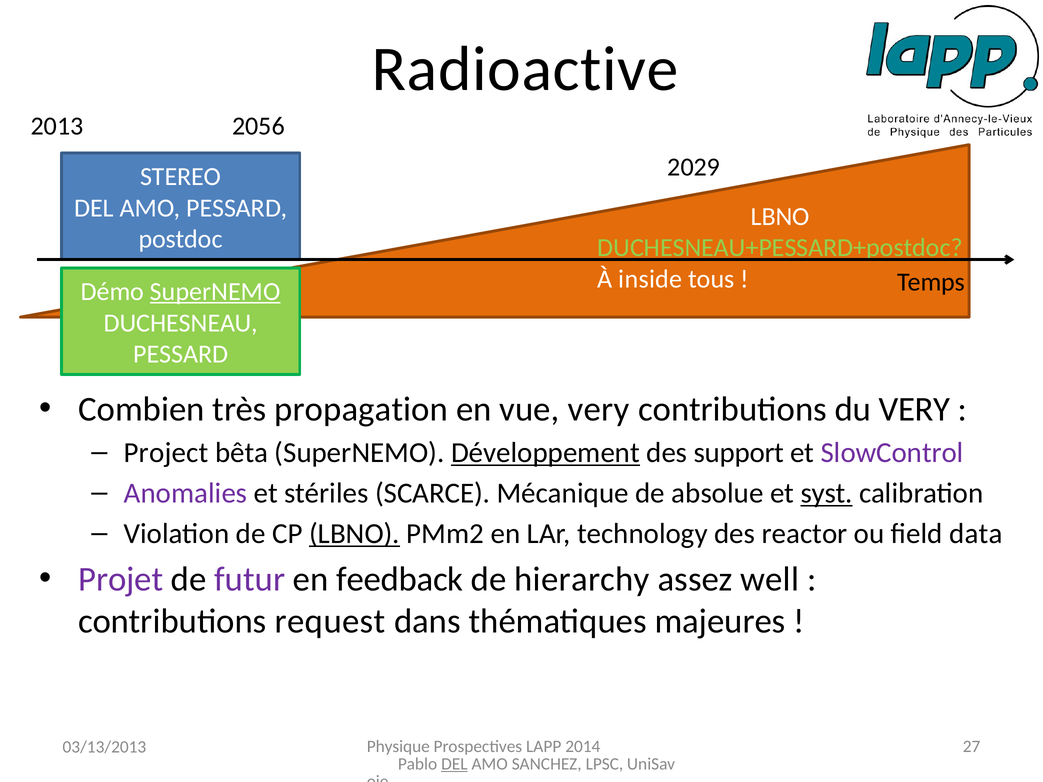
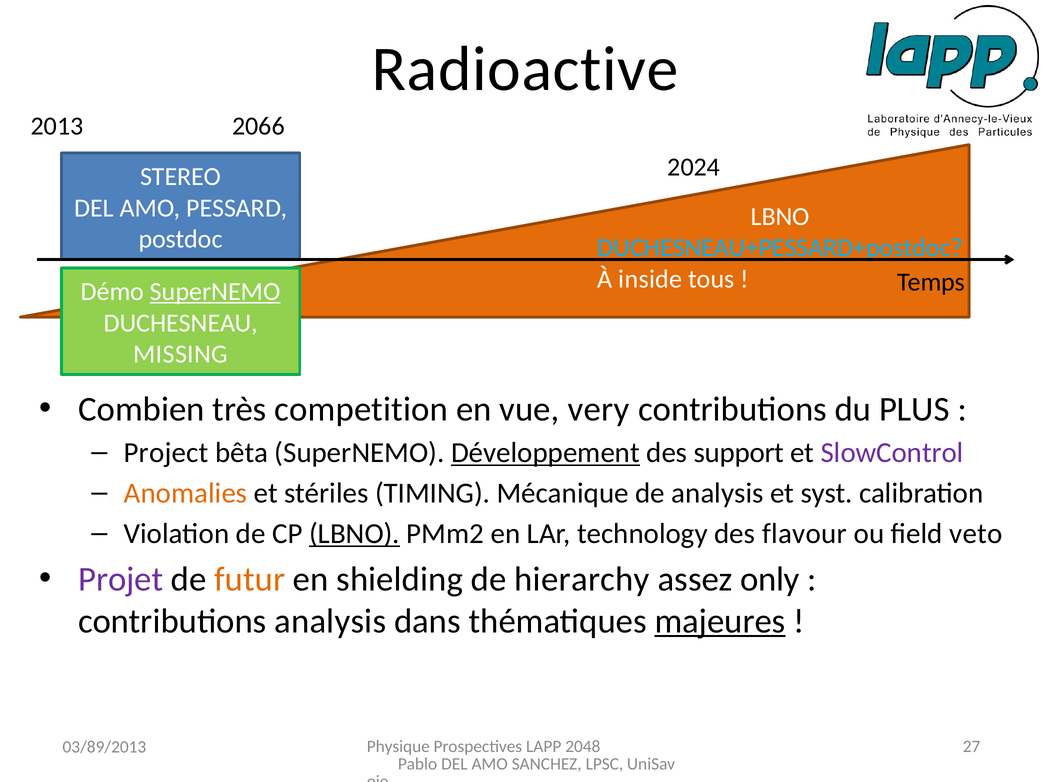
2056: 2056 -> 2066
2029: 2029 -> 2024
DUCHESNEAU+PESSARD+postdoc colour: light green -> light blue
PESSARD at (181, 354): PESSARD -> MISSING
propagation: propagation -> competition
du VERY: VERY -> PLUS
Anomalies colour: purple -> orange
SCARCE: SCARCE -> TIMING
de absolue: absolue -> analysis
syst underline: present -> none
reactor: reactor -> flavour
data: data -> veto
futur colour: purple -> orange
feedback: feedback -> shielding
well: well -> only
contributions request: request -> analysis
majeures underline: none -> present
2014: 2014 -> 2048
03/13/2013: 03/13/2013 -> 03/89/2013
DEL at (454, 764) underline: present -> none
